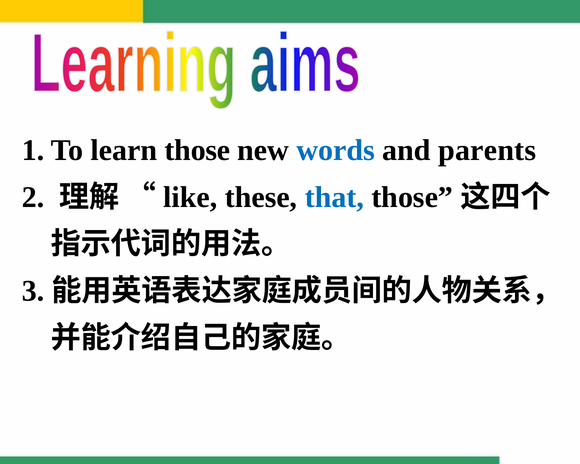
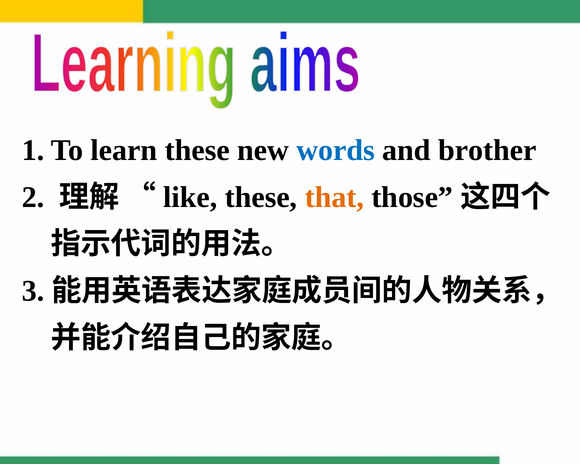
learn those: those -> these
parents: parents -> brother
that colour: blue -> orange
